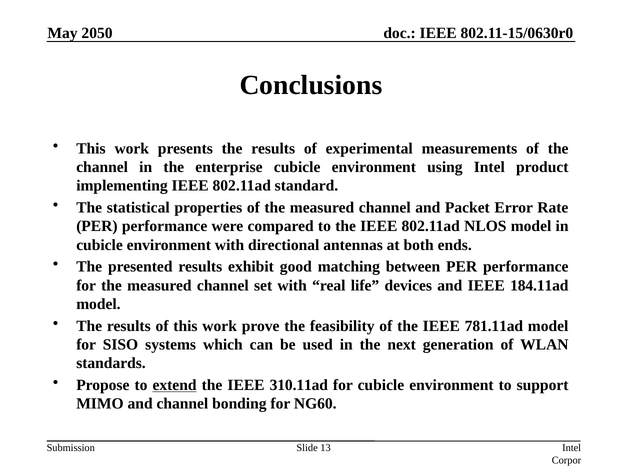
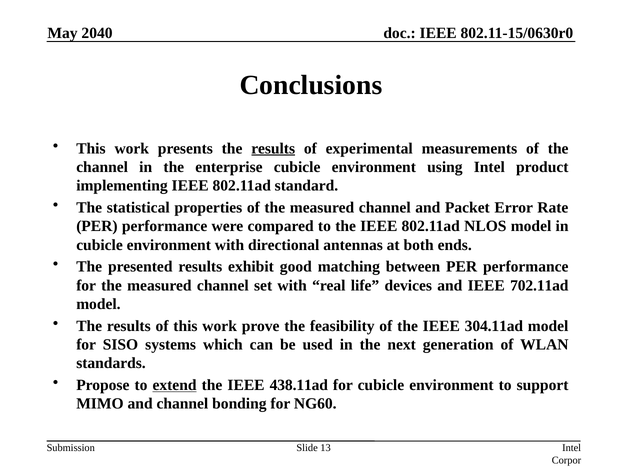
2050: 2050 -> 2040
results at (273, 148) underline: none -> present
184.11ad: 184.11ad -> 702.11ad
781.11ad: 781.11ad -> 304.11ad
310.11ad: 310.11ad -> 438.11ad
